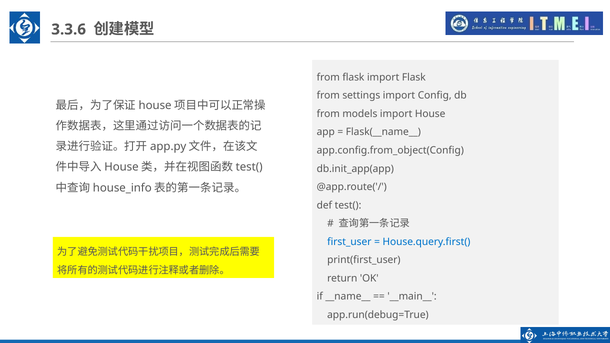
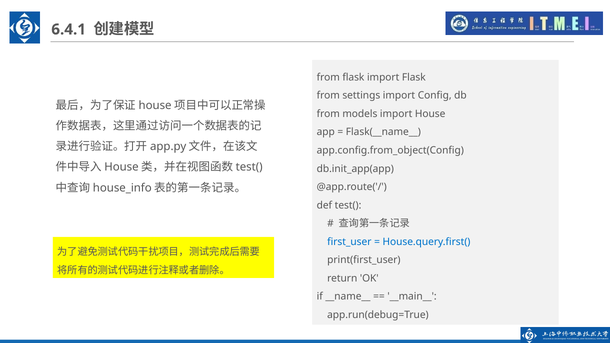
3.3.6: 3.3.6 -> 6.4.1
